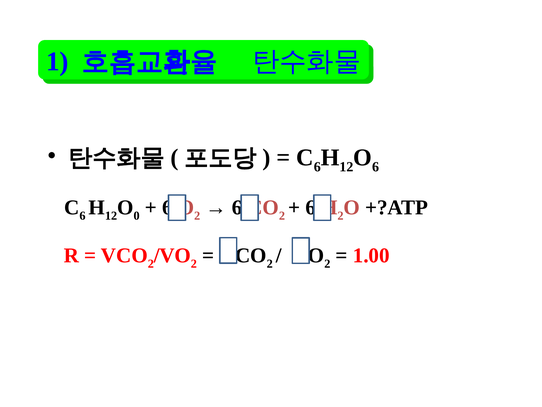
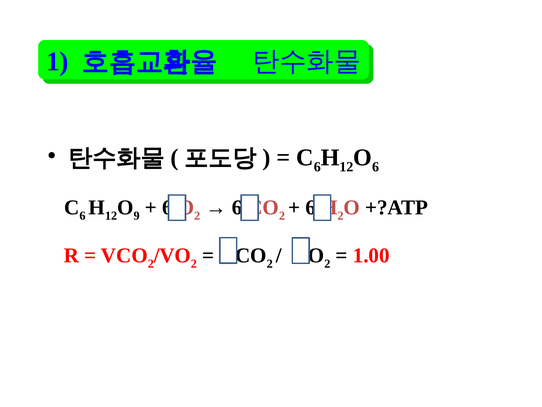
0: 0 -> 9
